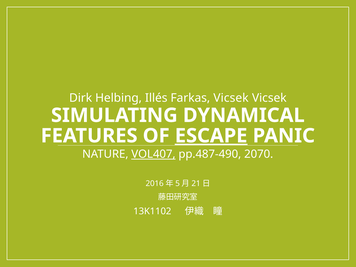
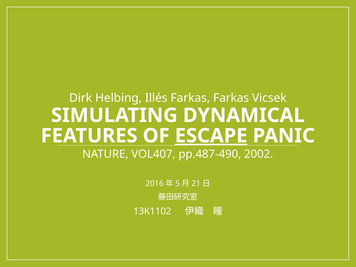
Farkas Vicsek: Vicsek -> Farkas
VOL407 underline: present -> none
2070: 2070 -> 2002
